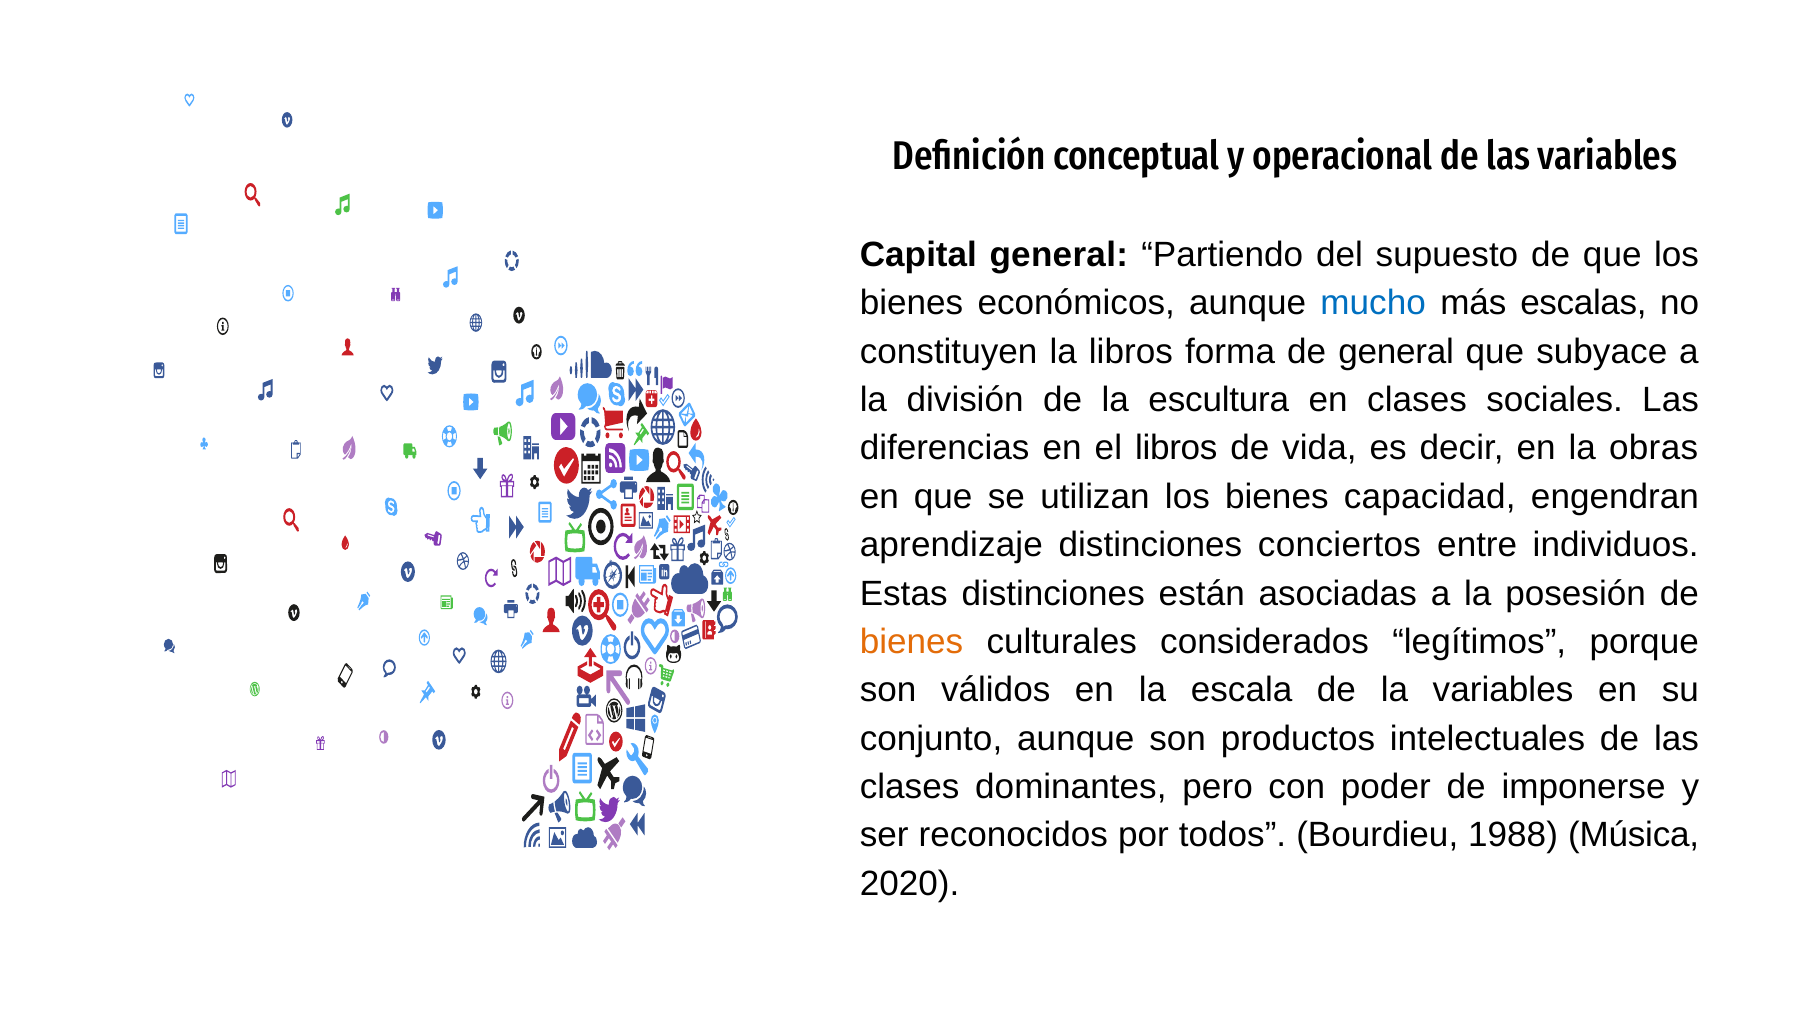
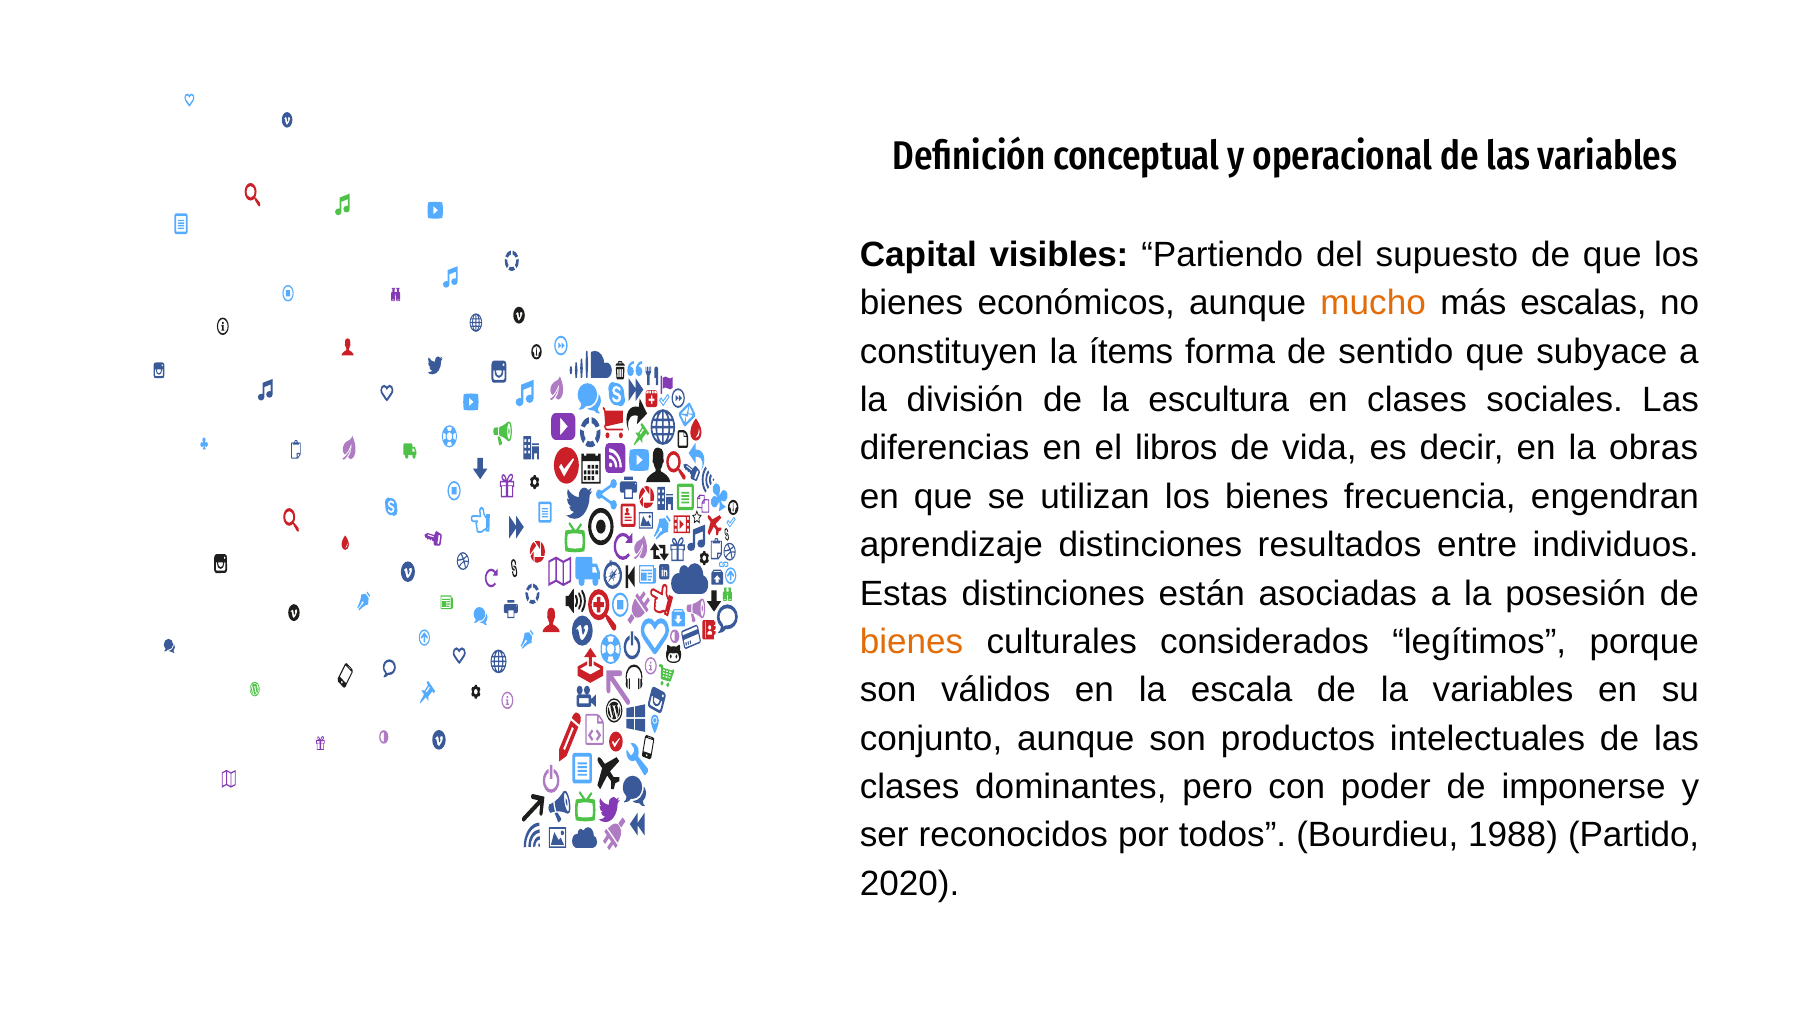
Capital general: general -> visibles
mucho colour: blue -> orange
la libros: libros -> ítems
de general: general -> sentido
capacidad: capacidad -> frecuencia
conciertos: conciertos -> resultados
Música: Música -> Partido
